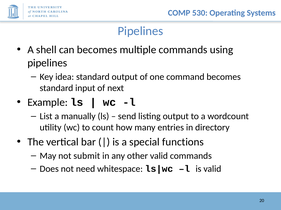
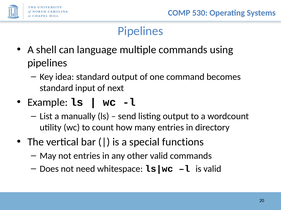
can becomes: becomes -> language
not submit: submit -> entries
